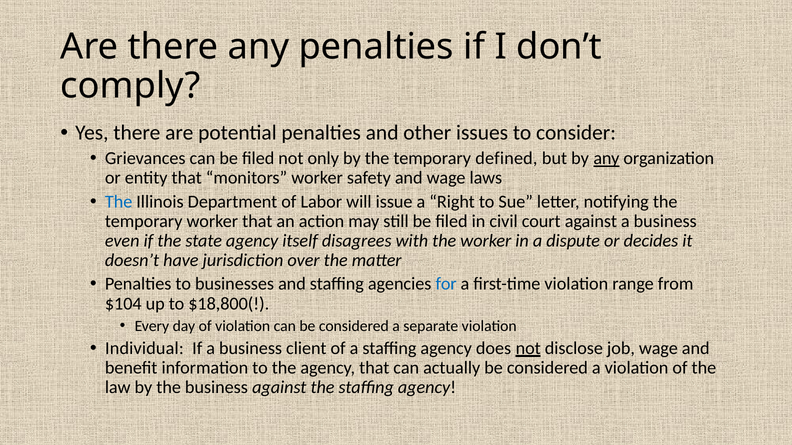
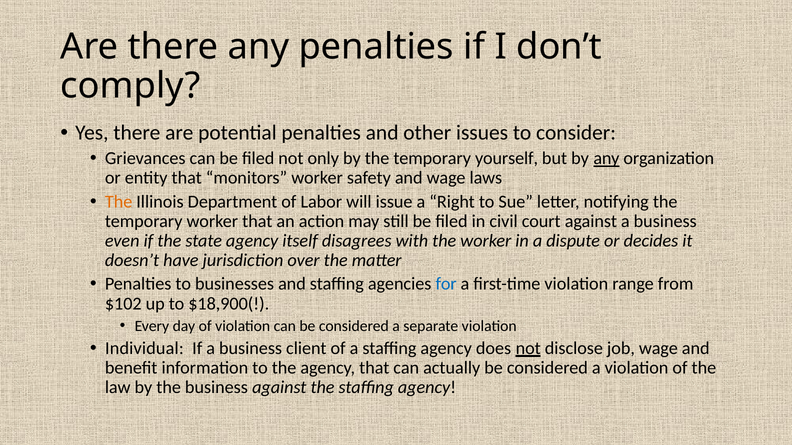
defined: defined -> yourself
The at (119, 202) colour: blue -> orange
$104: $104 -> $102
$18,800(: $18,800( -> $18,900(
